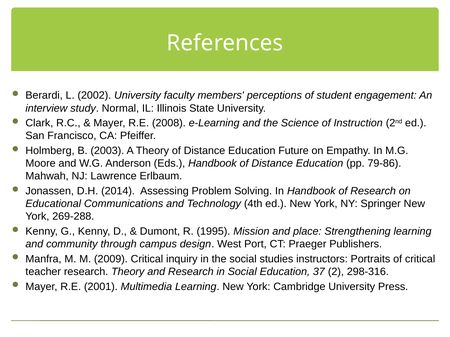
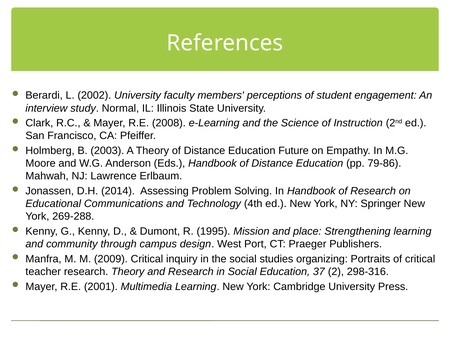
instructors: instructors -> organizing
